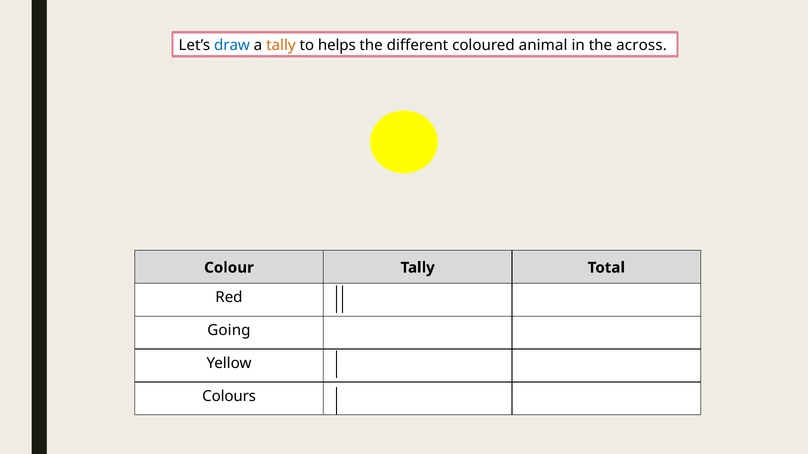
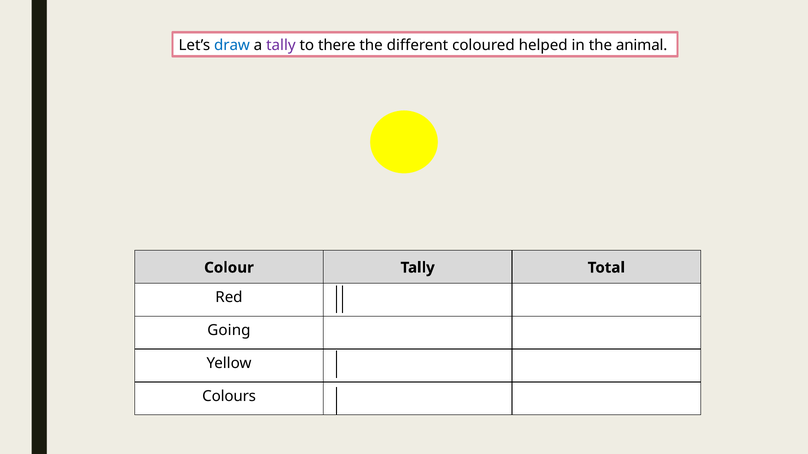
tally at (281, 45) colour: orange -> purple
helps: helps -> there
animal: animal -> helped
across: across -> animal
